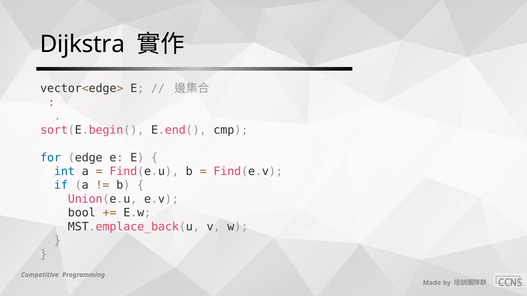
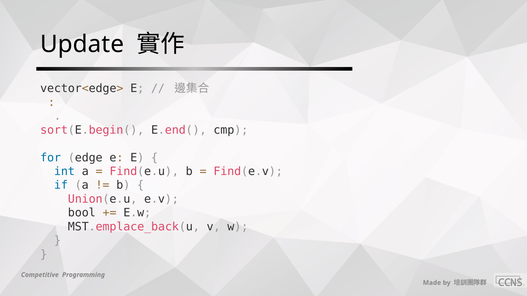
Dijkstra: Dijkstra -> Update
